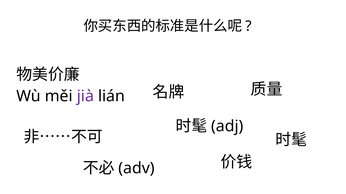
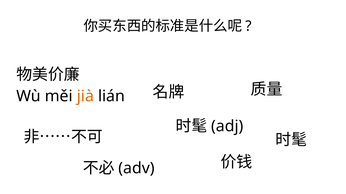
jià colour: purple -> orange
